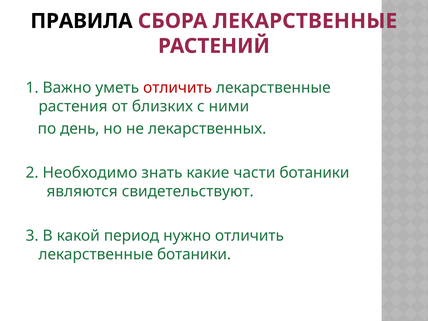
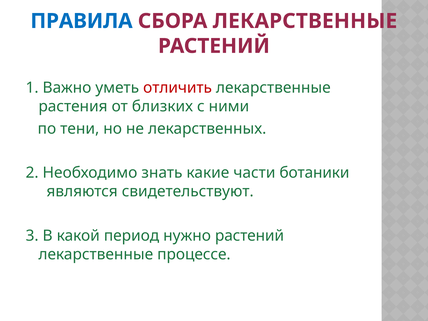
ПРАВИЛА colour: black -> blue
день: день -> тени
нужно отличить: отличить -> растений
лекарственные ботаники: ботаники -> процессе
